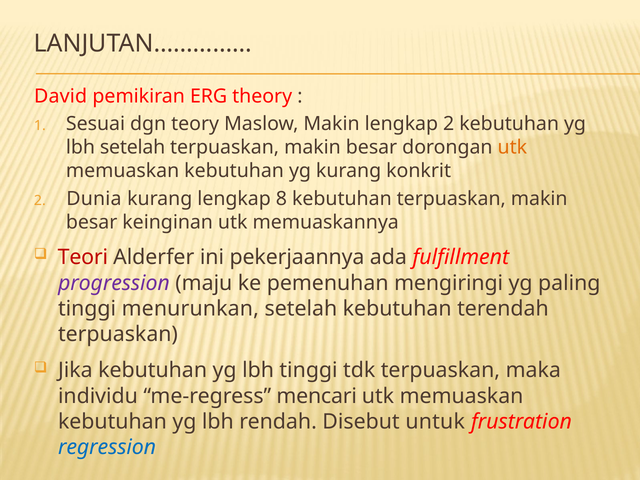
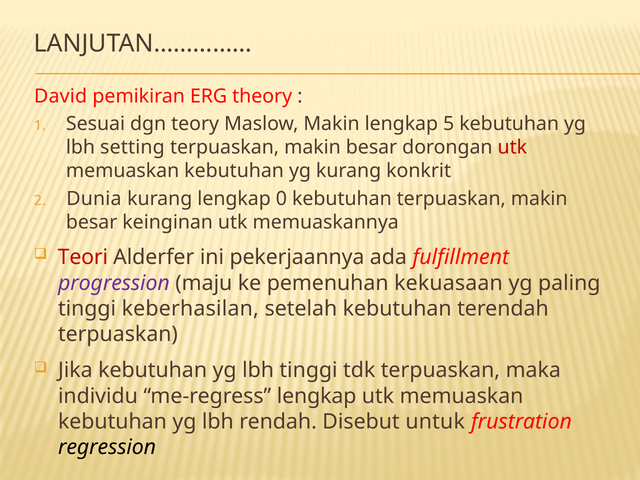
lengkap 2: 2 -> 5
lbh setelah: setelah -> setting
utk at (512, 147) colour: orange -> red
8: 8 -> 0
mengiringi: mengiringi -> kekuasaan
menurunkan: menurunkan -> keberhasilan
me-regress mencari: mencari -> lengkap
regression colour: blue -> black
